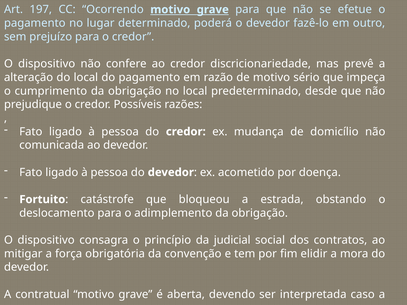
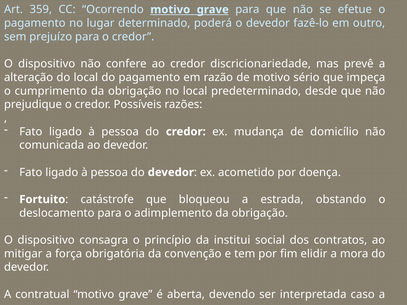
197: 197 -> 359
judicial: judicial -> institui
